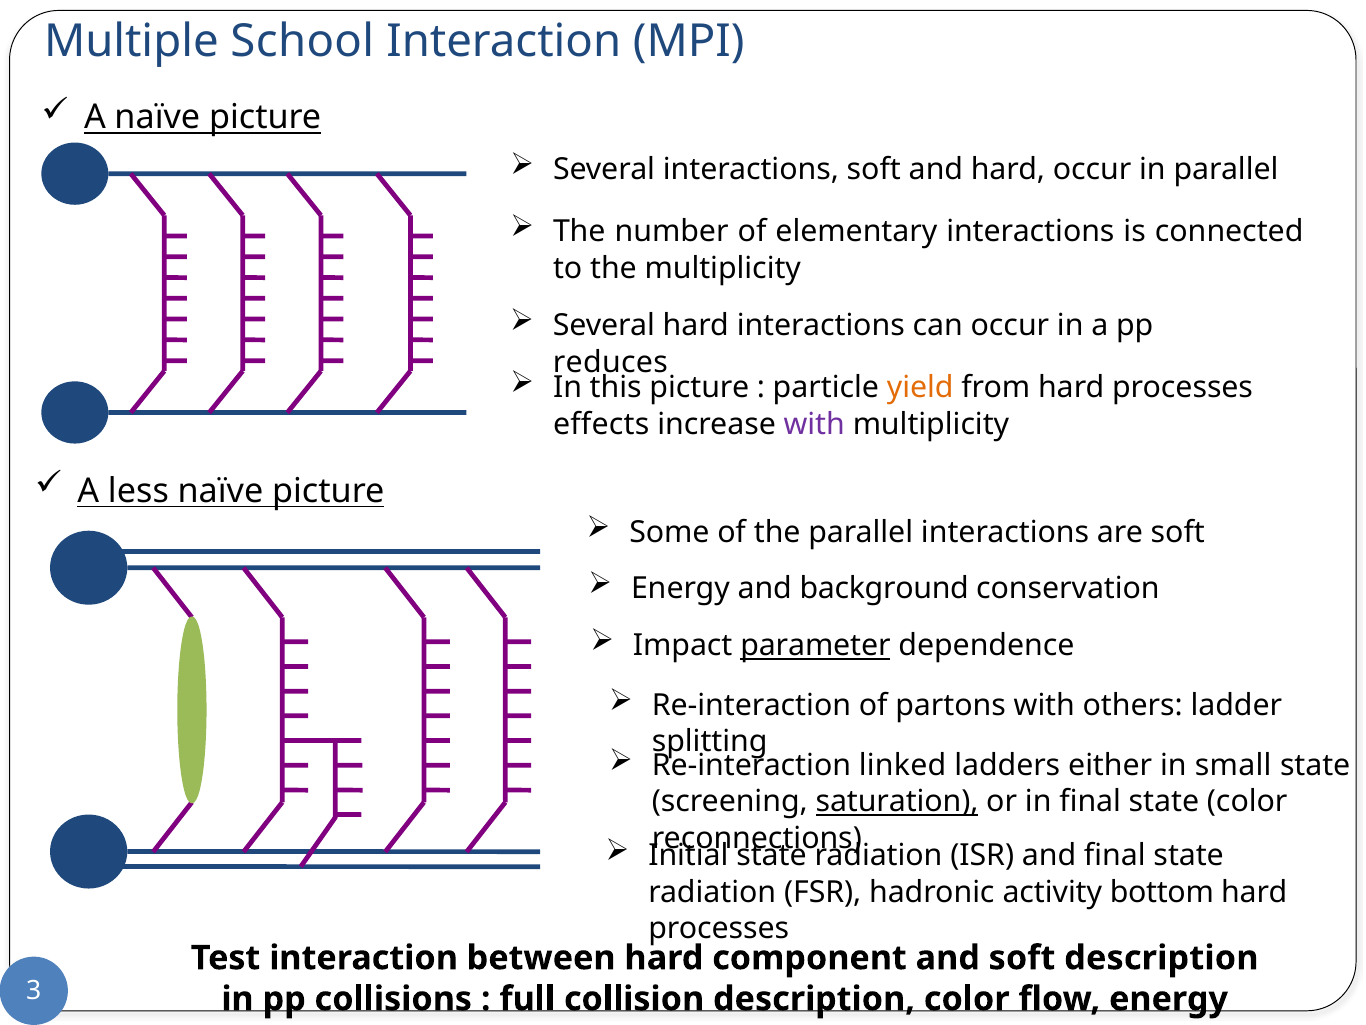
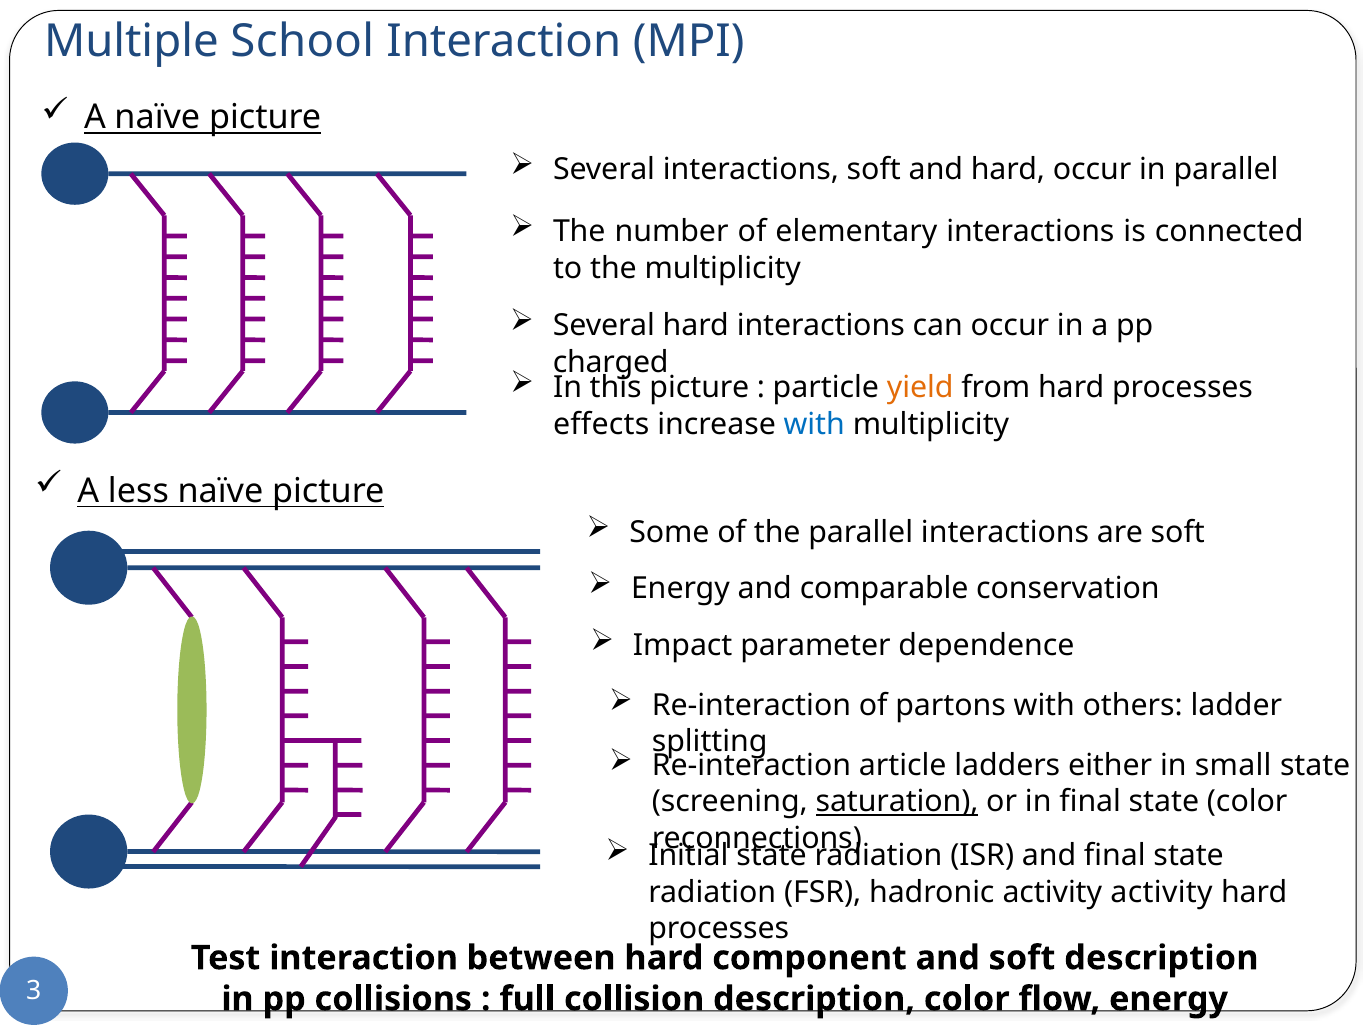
reduces: reduces -> charged
with at (814, 424) colour: purple -> blue
background: background -> comparable
parameter underline: present -> none
linked: linked -> article
activity bottom: bottom -> activity
